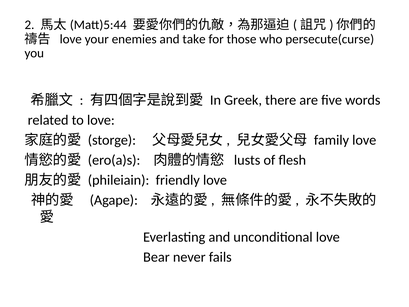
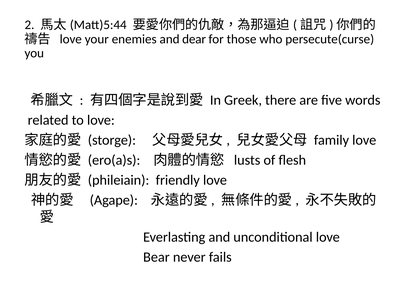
take: take -> dear
